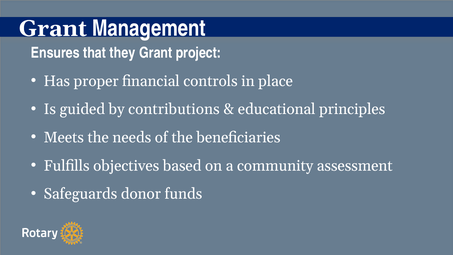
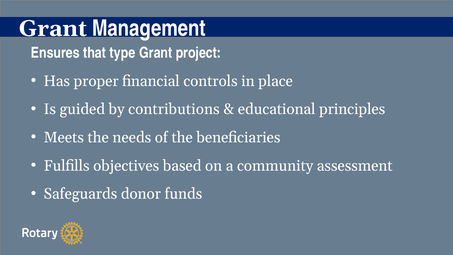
they: they -> type
